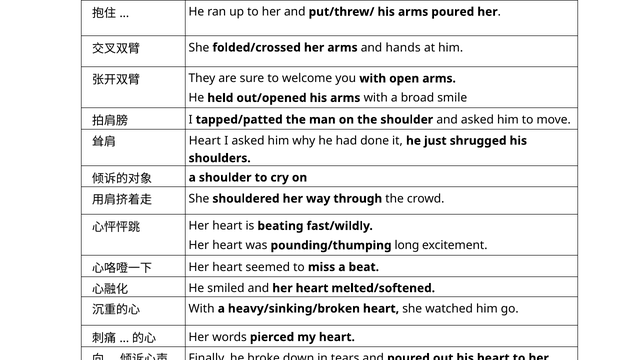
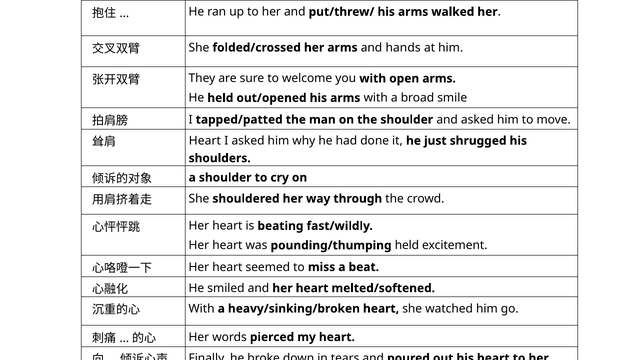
arms poured: poured -> walked
pounding/thumping long: long -> held
